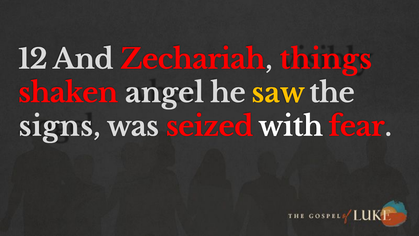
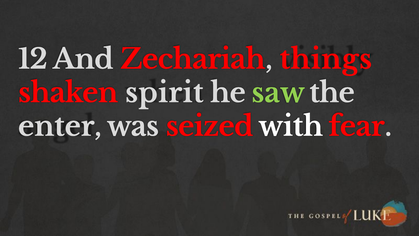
angel: angel -> spirit
saw colour: yellow -> light green
signs: signs -> enter
